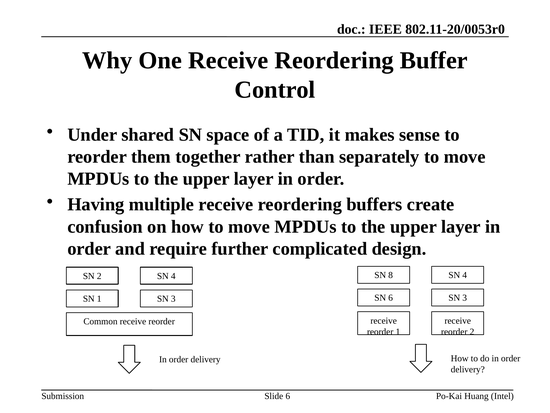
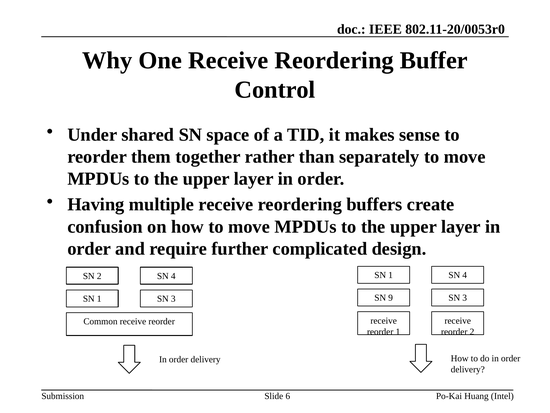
8 at (391, 275): 8 -> 1
SN 6: 6 -> 9
